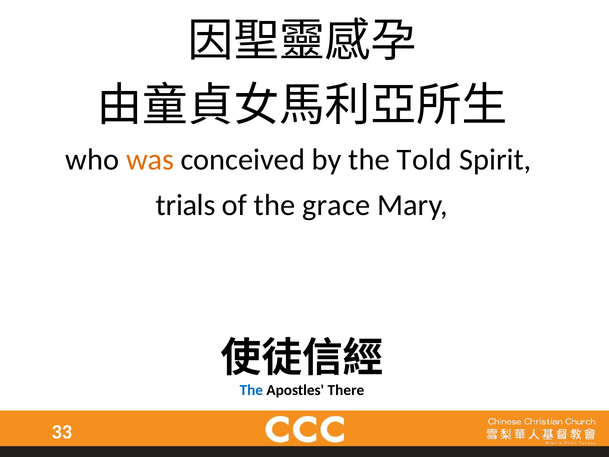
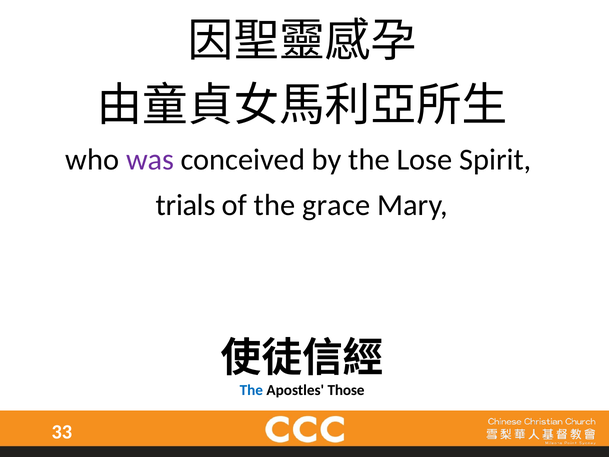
was colour: orange -> purple
Told: Told -> Lose
There: There -> Those
